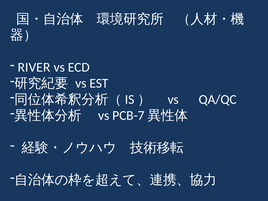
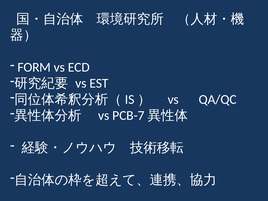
RIVER: RIVER -> FORM
